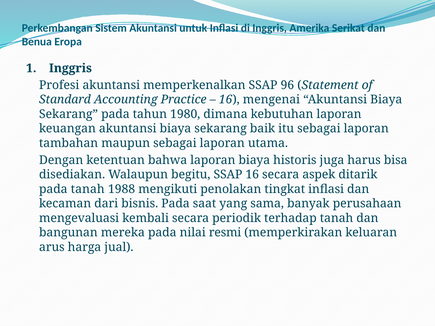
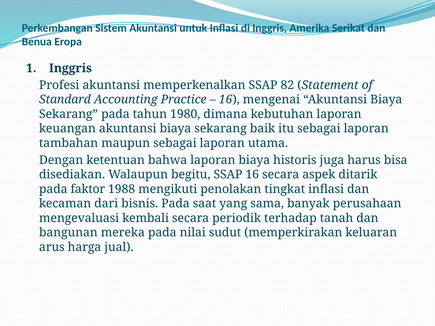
96: 96 -> 82
pada tanah: tanah -> faktor
resmi: resmi -> sudut
